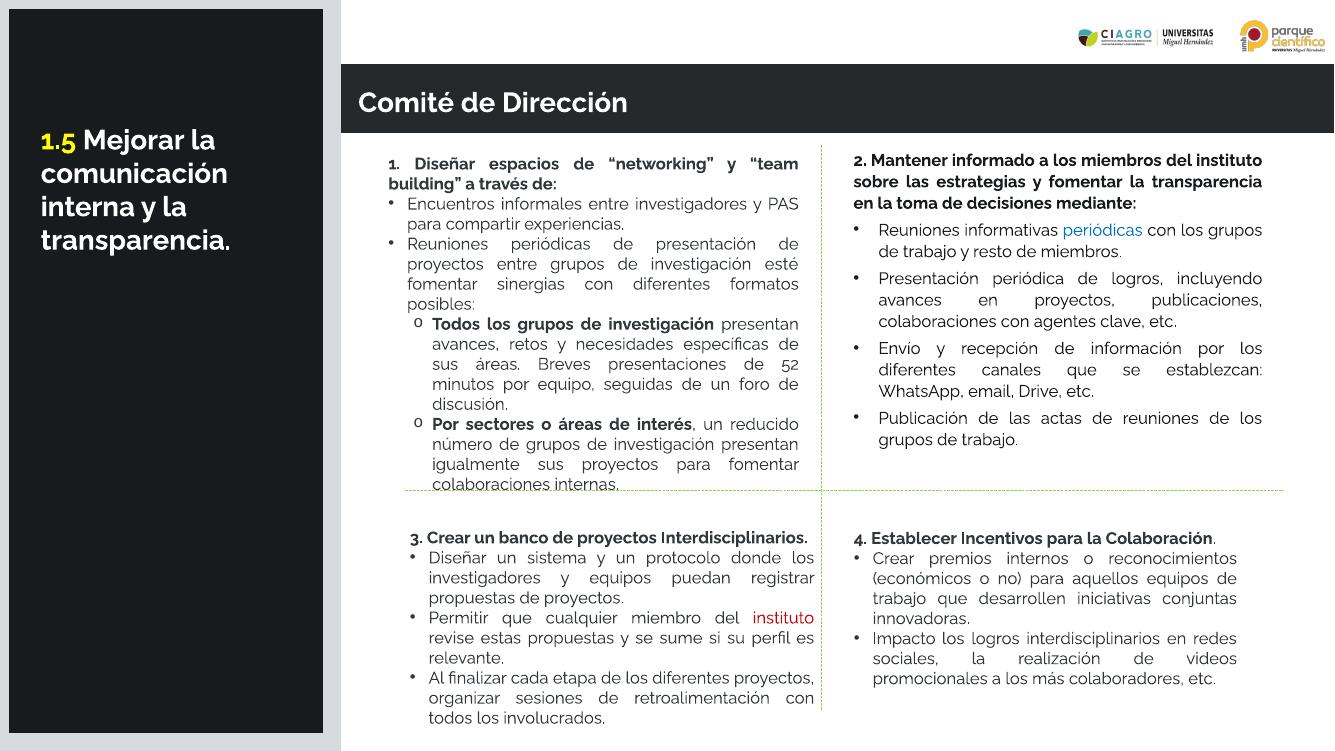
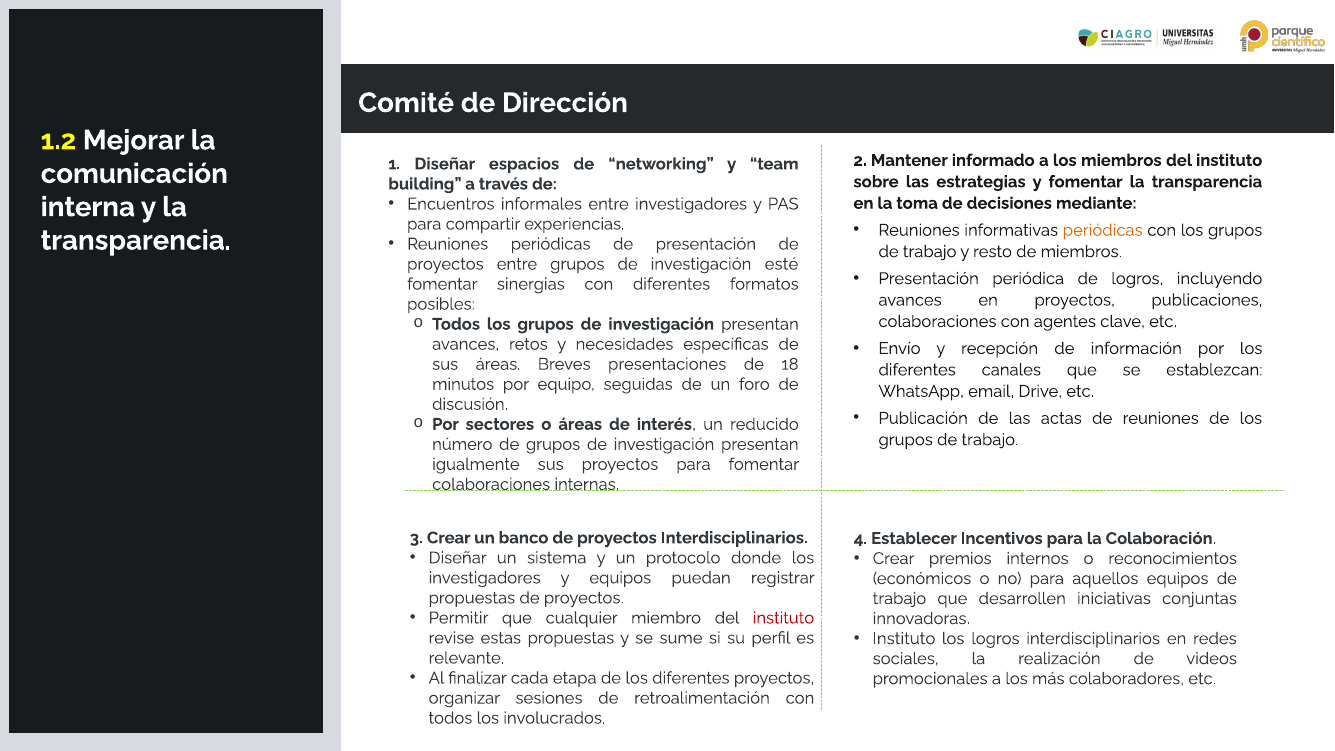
1.5: 1.5 -> 1.2
periódicas at (1103, 230) colour: blue -> orange
52: 52 -> 18
Impacto at (904, 639): Impacto -> Instituto
